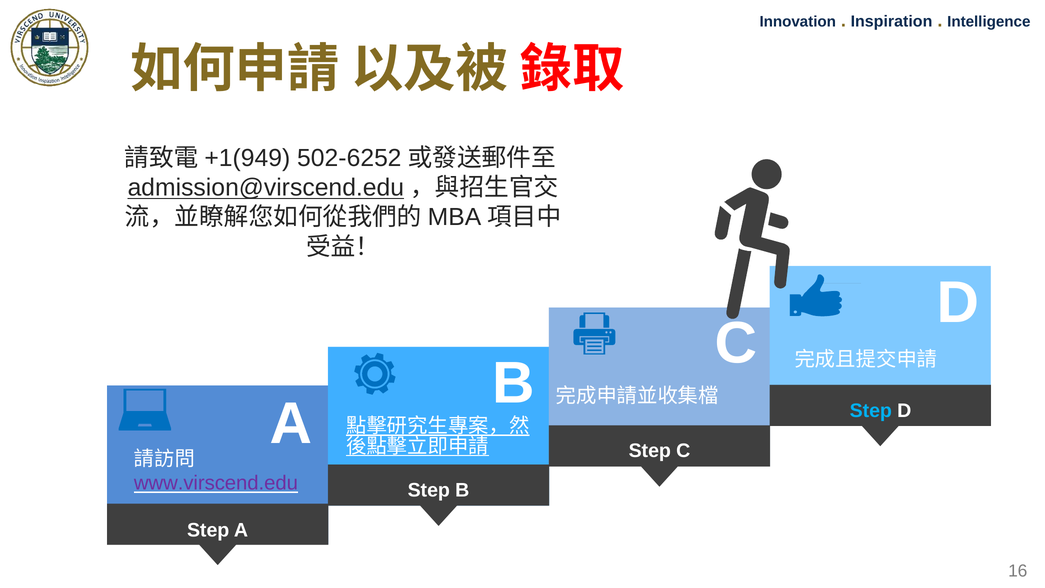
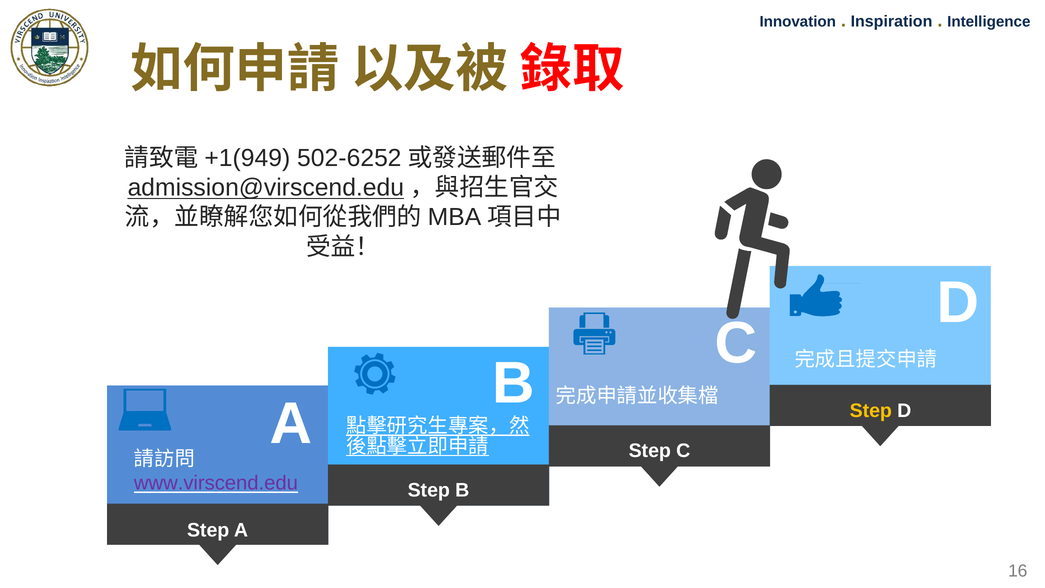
Step at (871, 411) colour: light blue -> yellow
